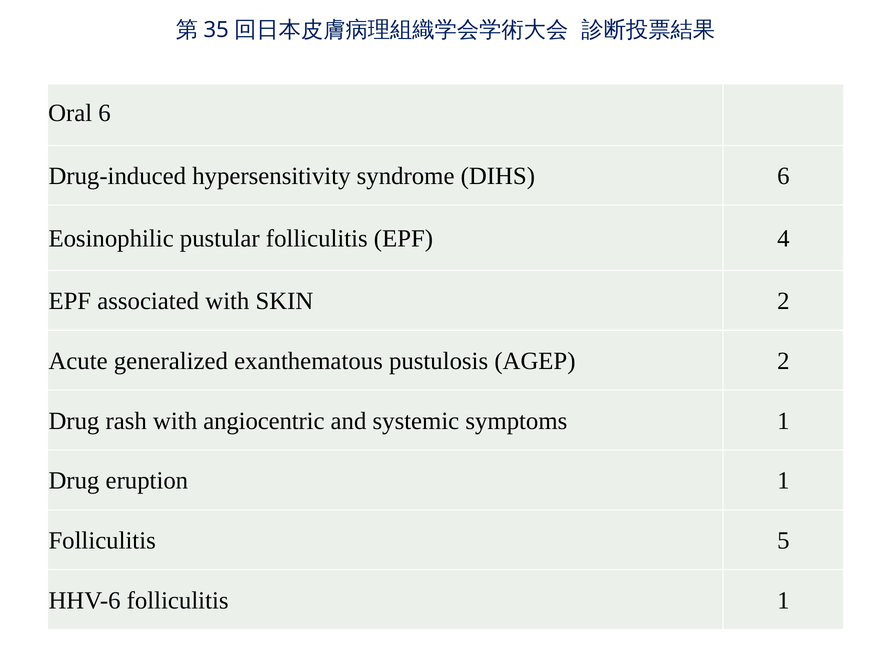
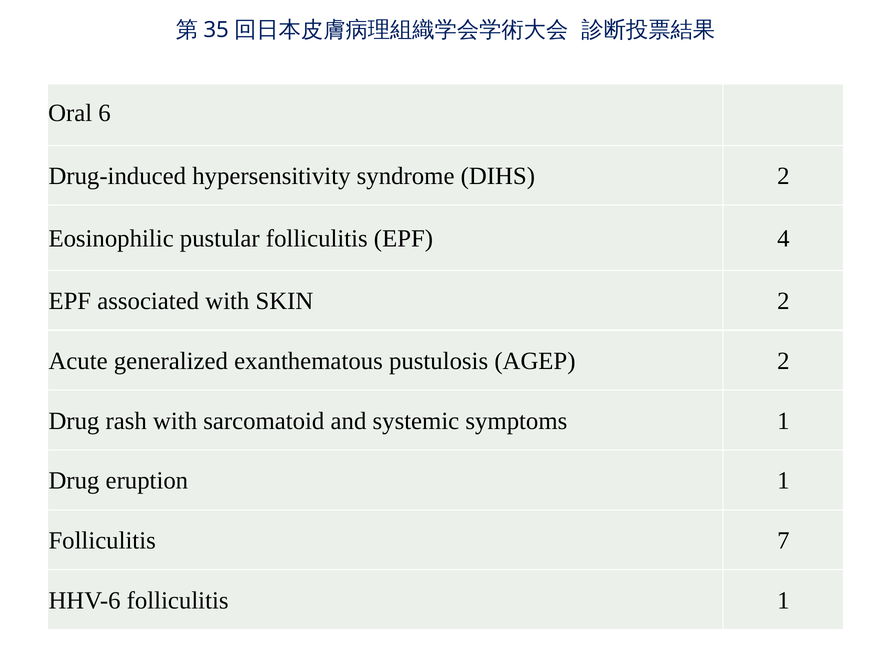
DIHS 6: 6 -> 2
angiocentric: angiocentric -> sarcomatoid
5: 5 -> 7
